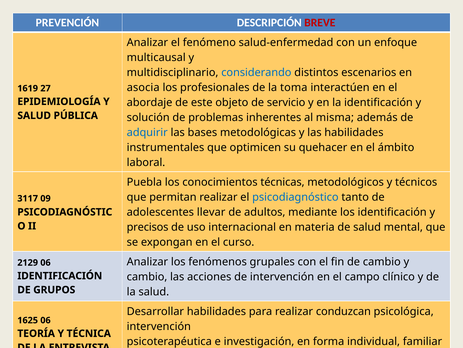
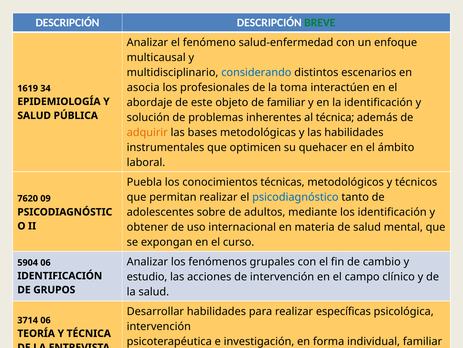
PREVENCIÓN at (67, 23): PREVENCIÓN -> DESCRIPCIÓN
BREVE colour: red -> green
27: 27 -> 34
de servicio: servicio -> familiar
al misma: misma -> técnica
adquirir colour: blue -> orange
3117: 3117 -> 7620
llevar: llevar -> sobre
precisos: precisos -> obtener
2129: 2129 -> 5904
cambio at (147, 276): cambio -> estudio
realizar conduzcan: conduzcan -> específicas
1625: 1625 -> 3714
